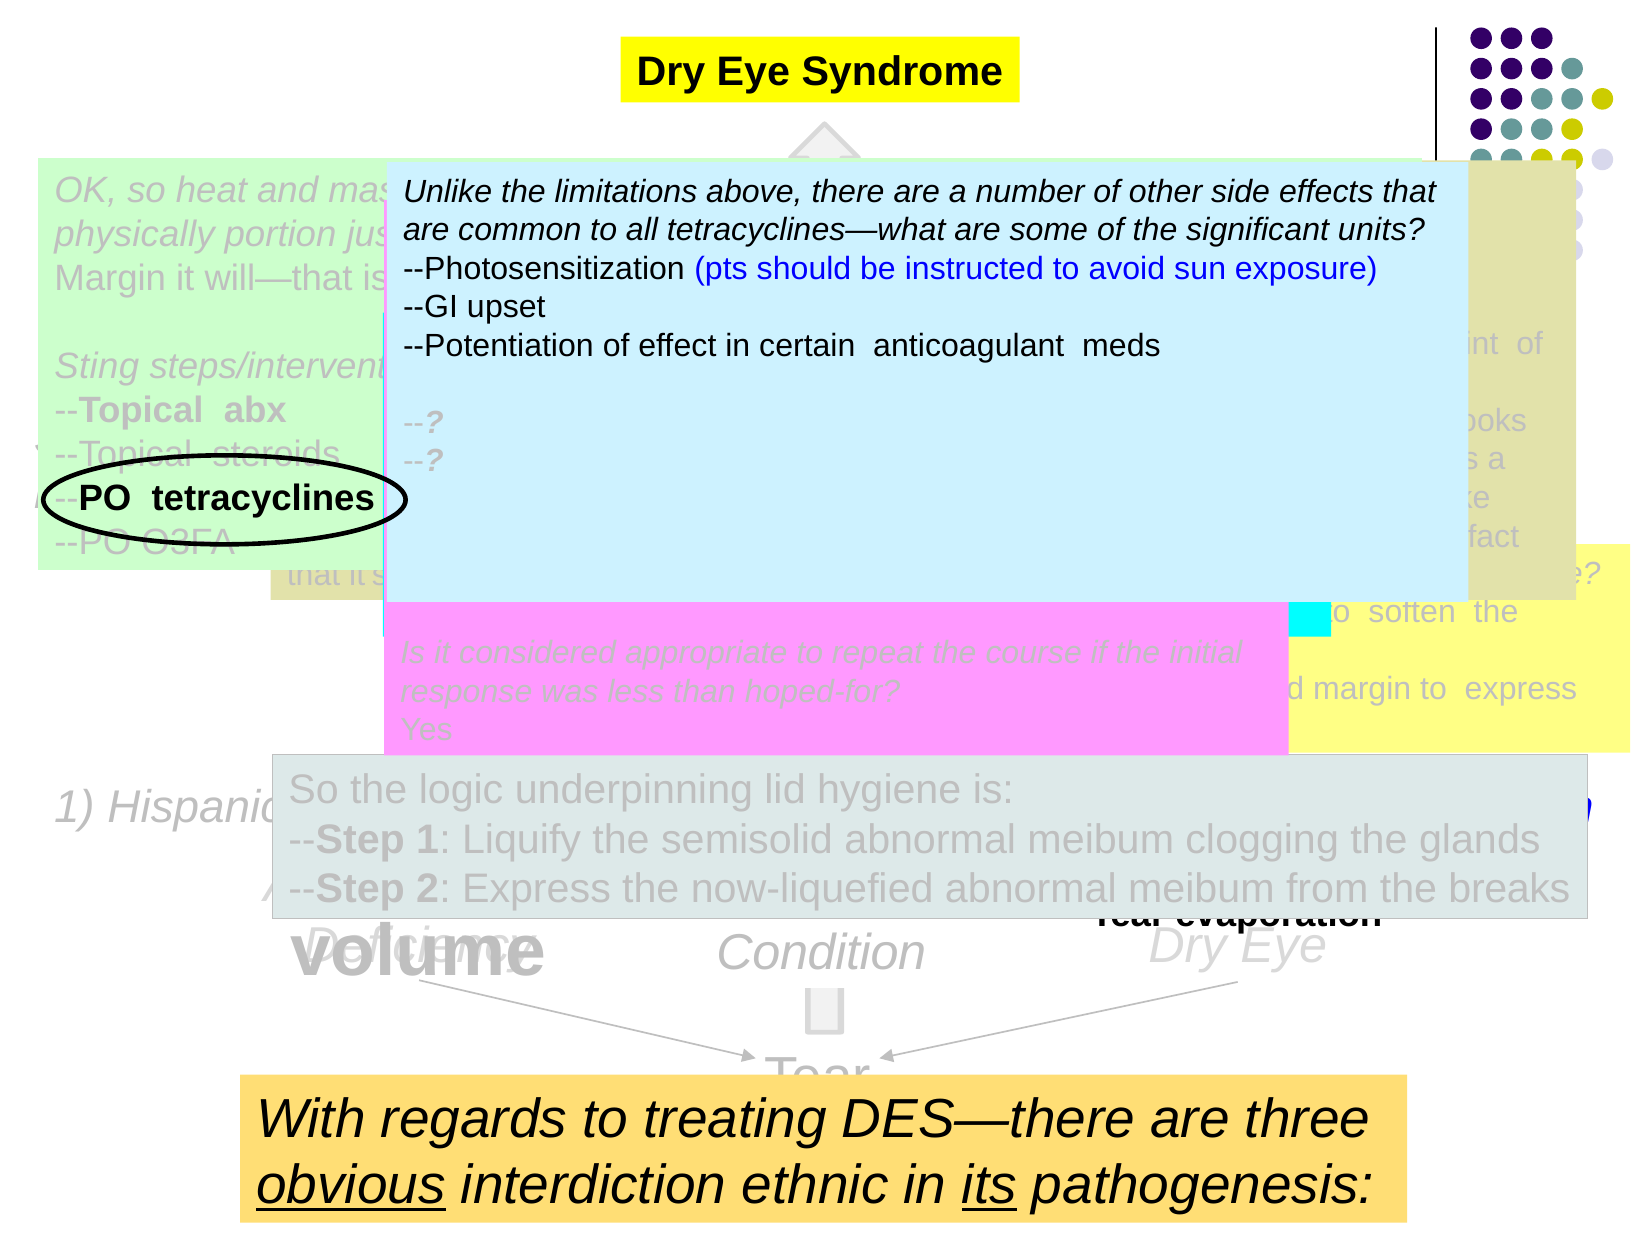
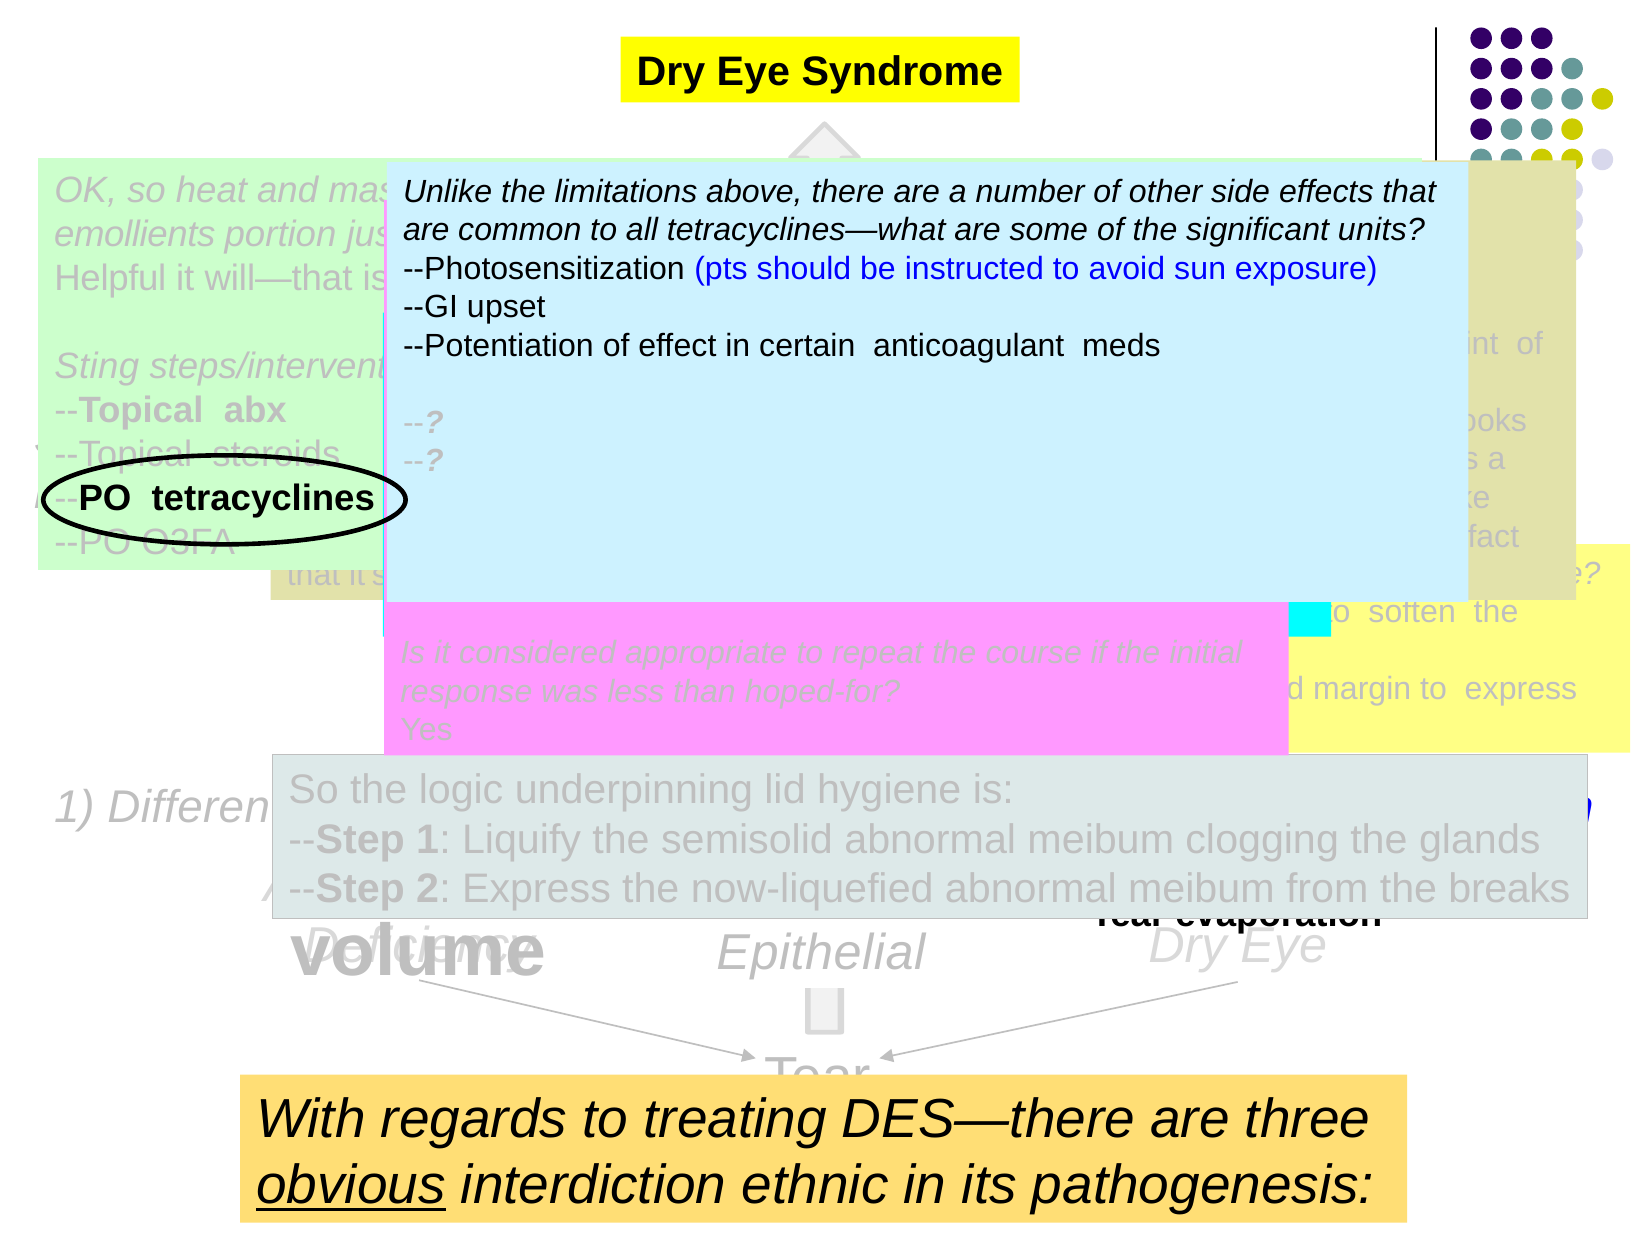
physically: physically -> emollients
Margin at (110, 279): Margin -> Helpful
Hispanic: Hispanic -> Different
Condition: Condition -> Epithelial
its at (989, 1185) underline: present -> none
